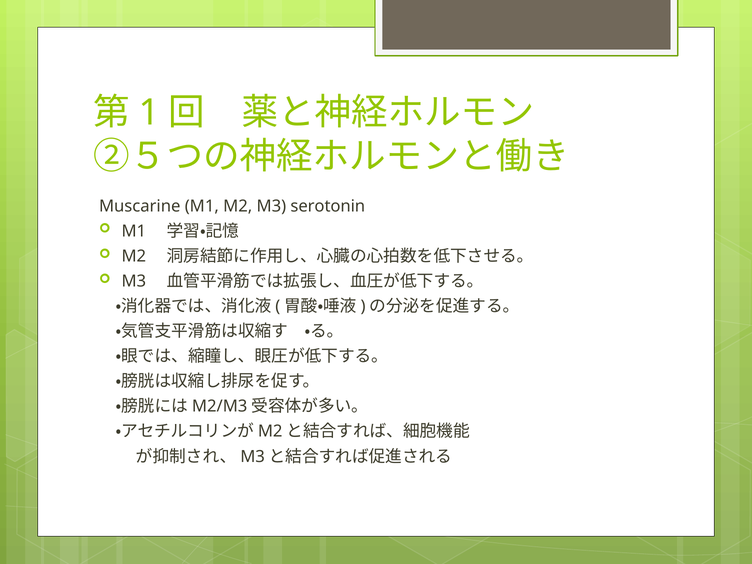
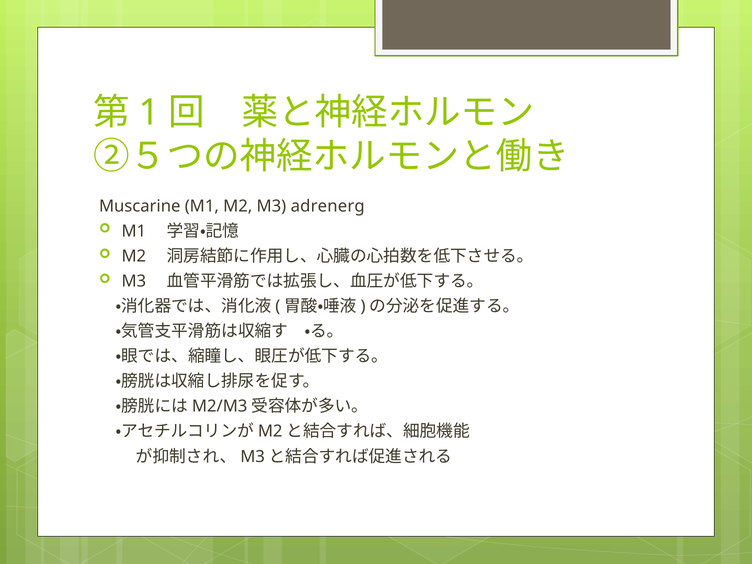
serotonin: serotonin -> adrenerg
